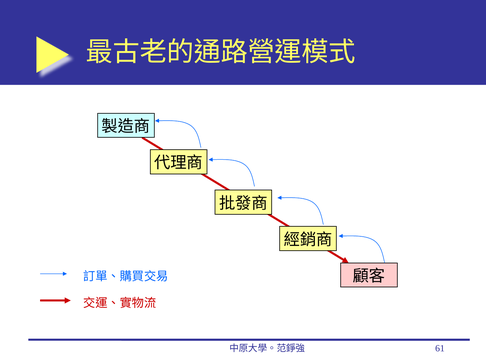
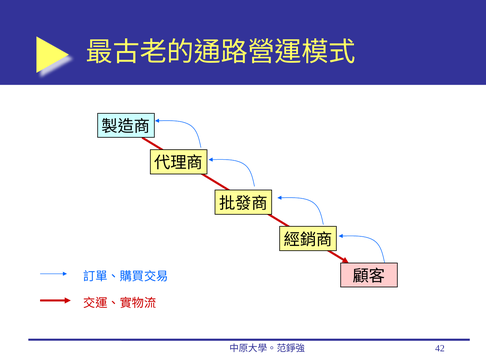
61: 61 -> 42
